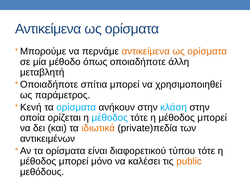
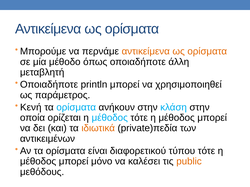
σπίτια: σπίτια -> println
